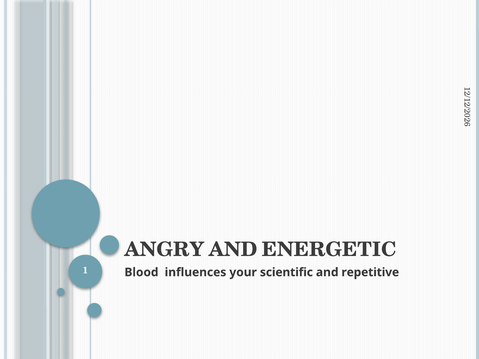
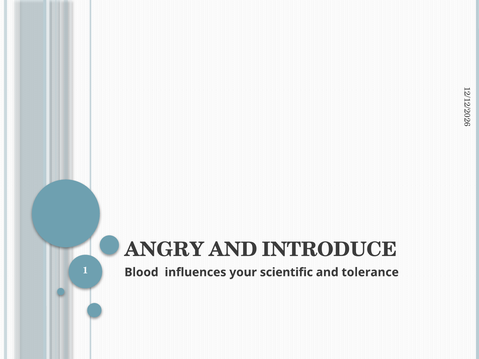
ENERGETIC: ENERGETIC -> INTRODUCE
repetitive: repetitive -> tolerance
